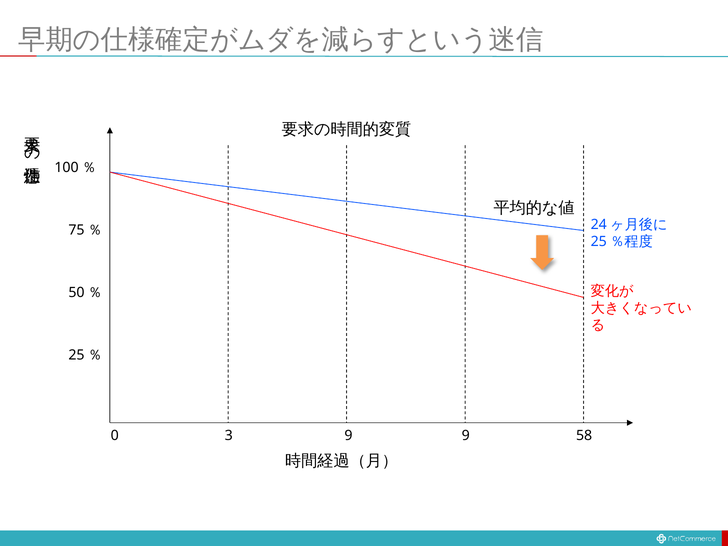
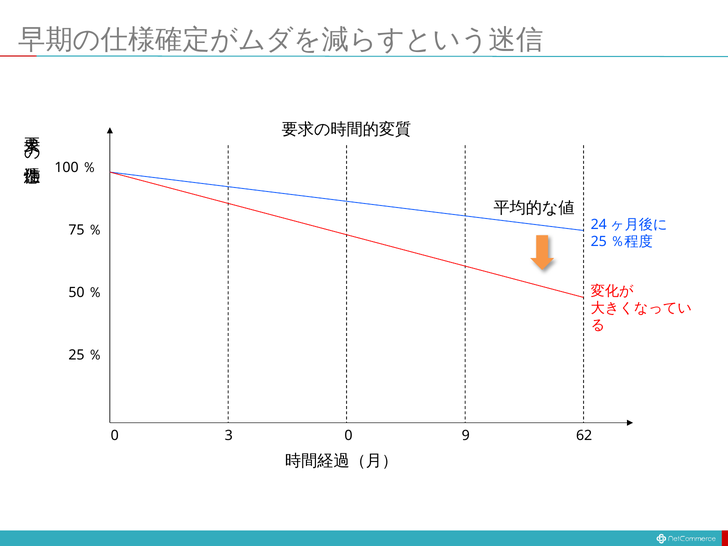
3 9: 9 -> 0
58: 58 -> 62
